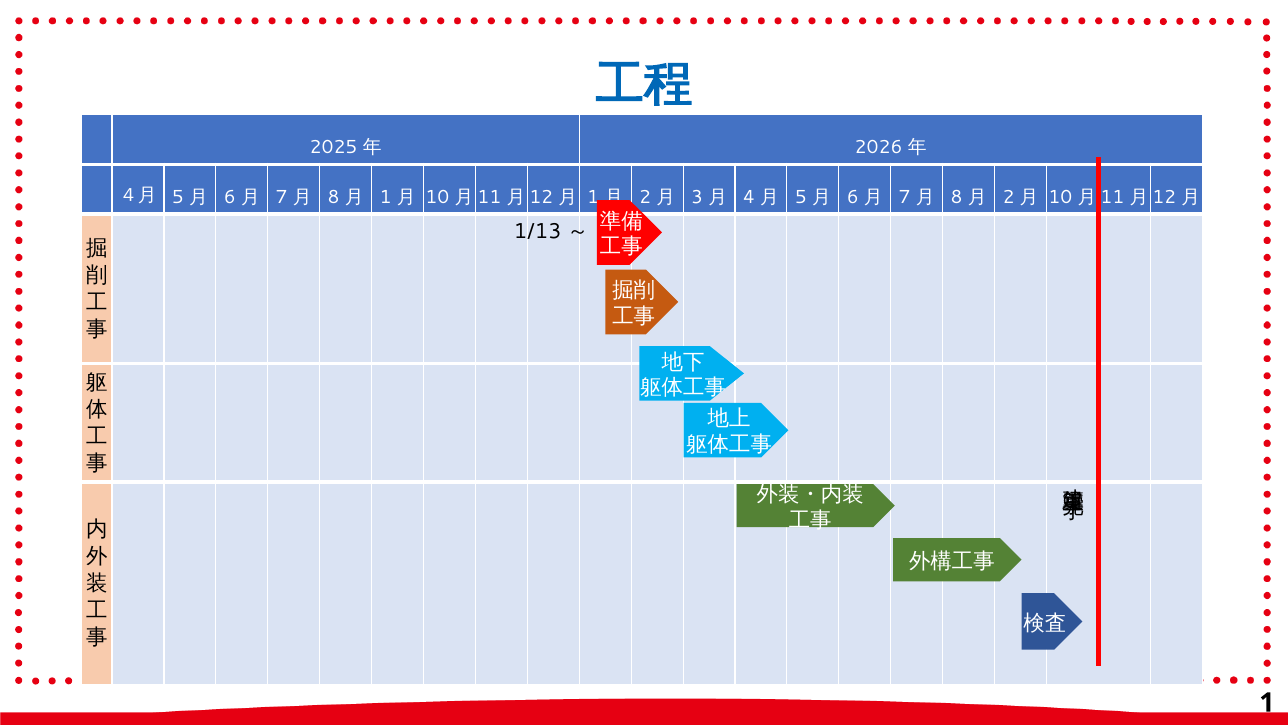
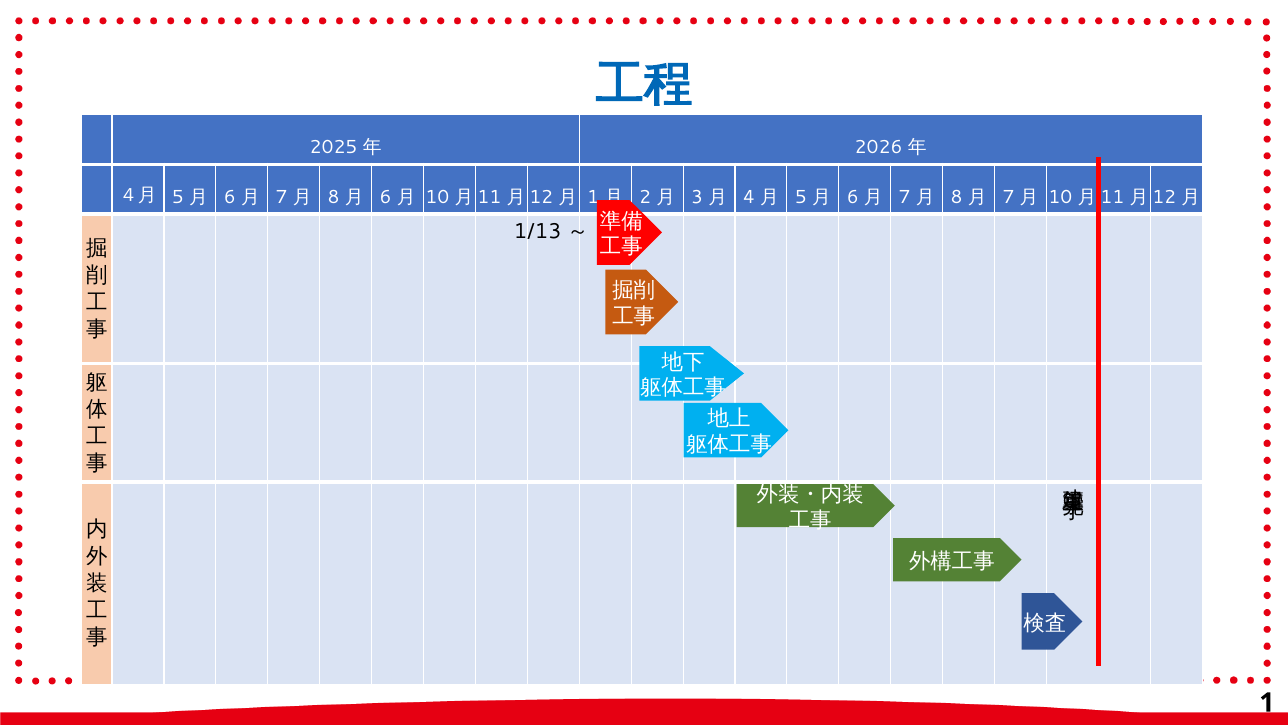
1 at (386, 197): 1 -> 6
2 at (1008, 197): 2 -> 7
